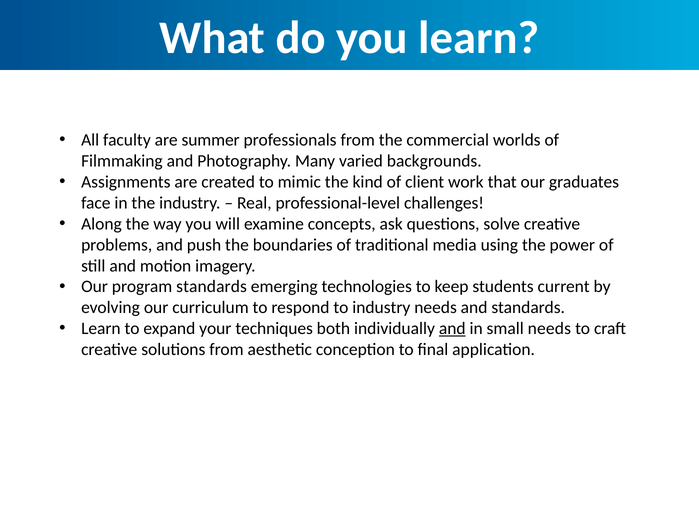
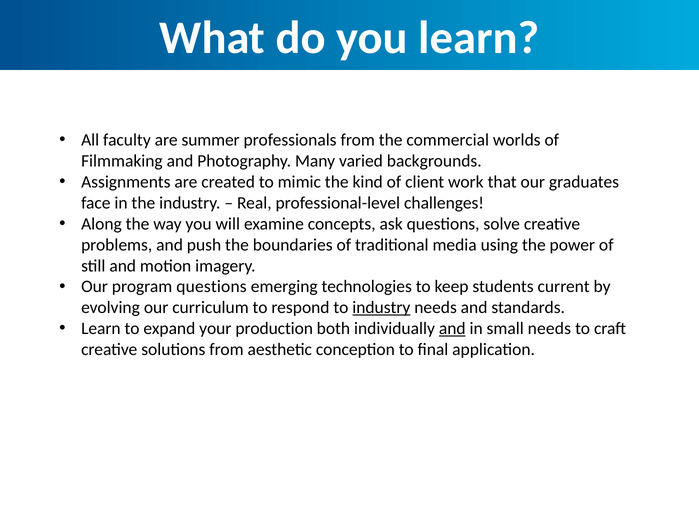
program standards: standards -> questions
industry at (381, 308) underline: none -> present
techniques: techniques -> production
